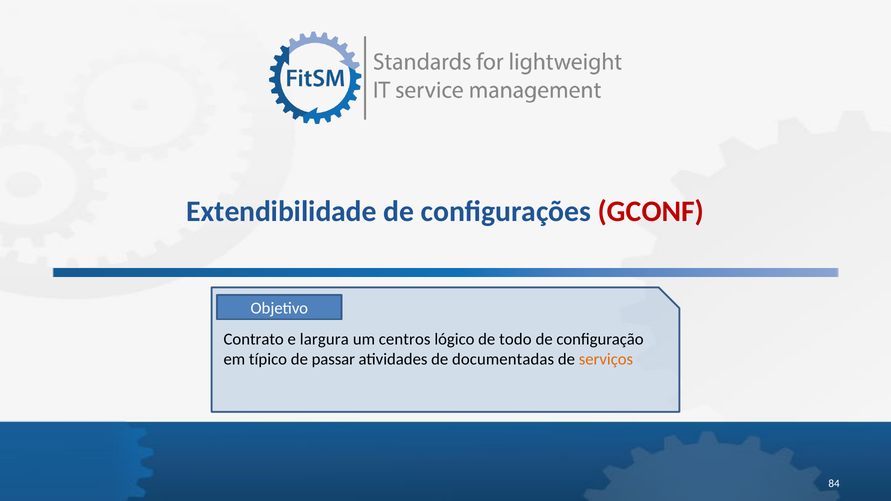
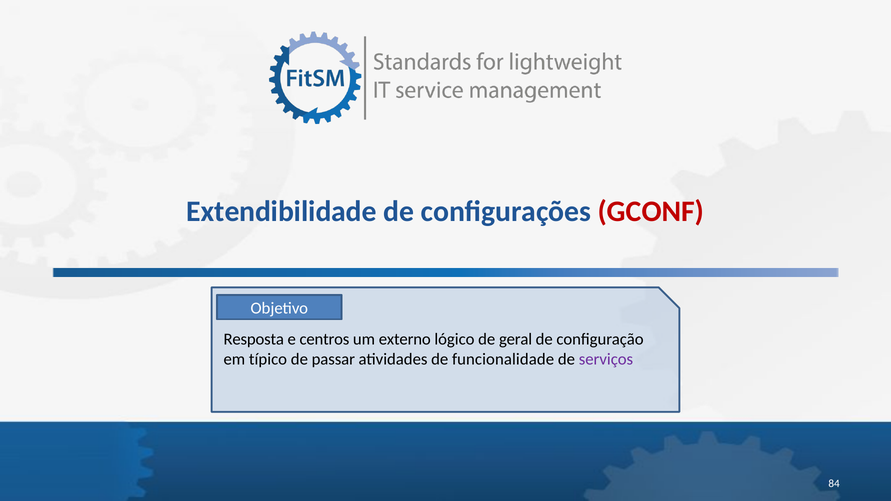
Contrato: Contrato -> Resposta
largura: largura -> centros
centros: centros -> externo
todo: todo -> geral
documentadas: documentadas -> funcionalidade
serviços colour: orange -> purple
